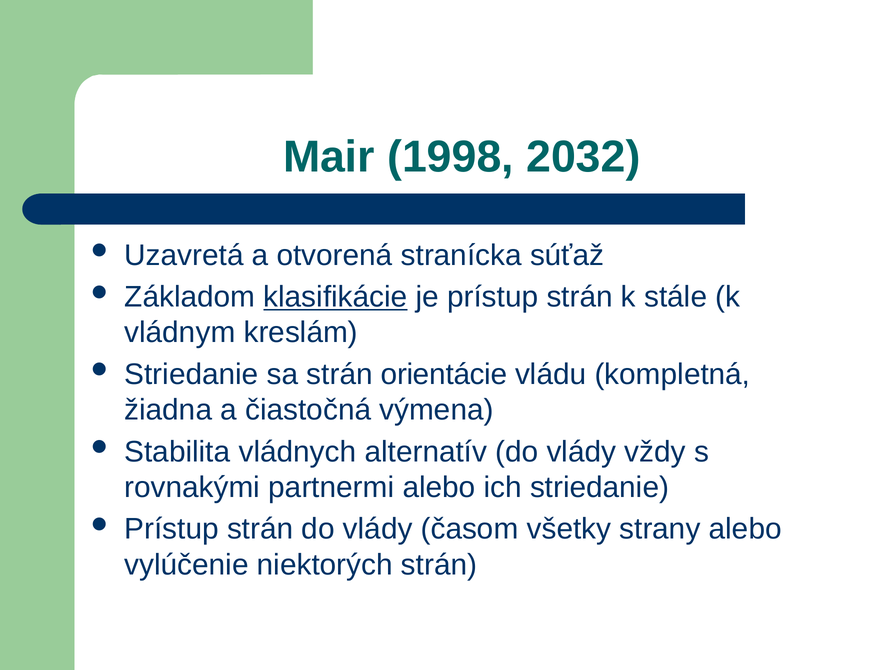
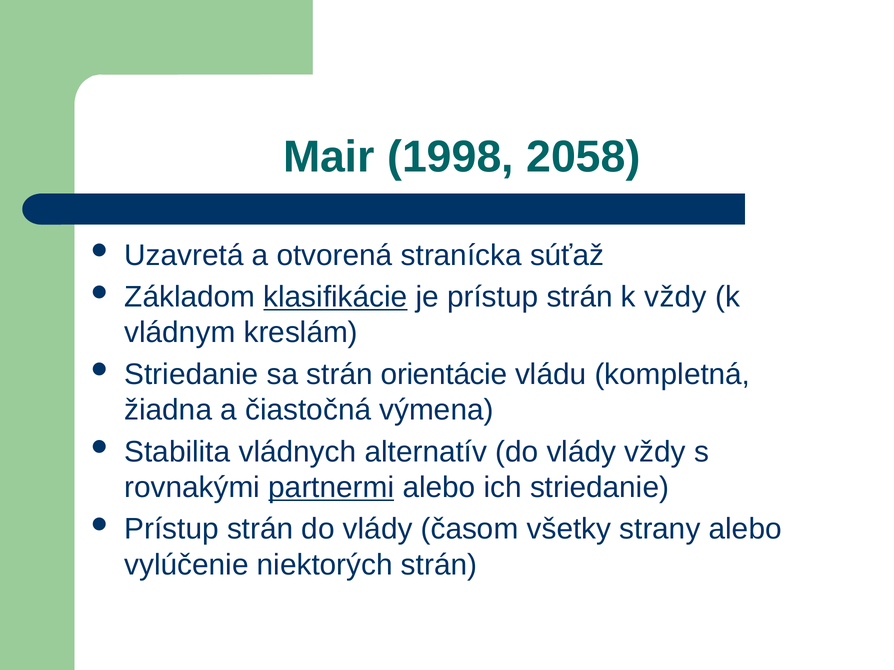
2032: 2032 -> 2058
k stále: stále -> vždy
partnermi underline: none -> present
